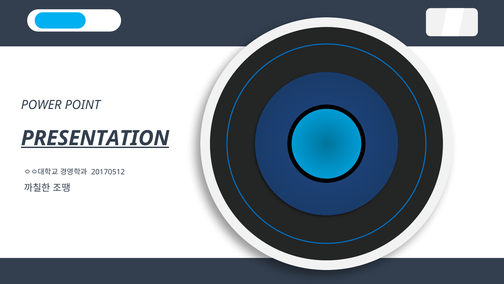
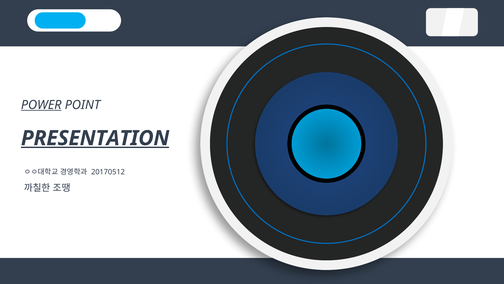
POWER underline: none -> present
